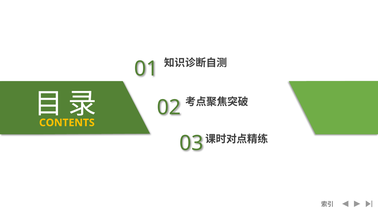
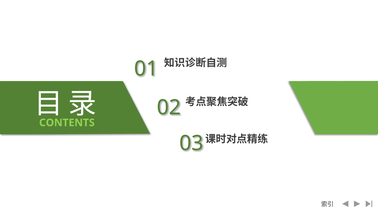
CONTENTS colour: yellow -> light green
